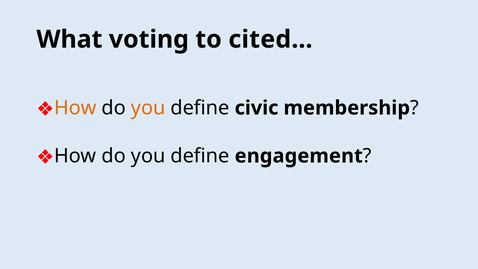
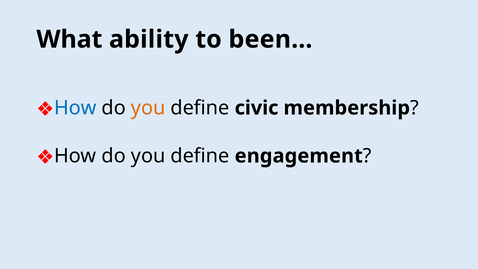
voting: voting -> ability
cited…: cited… -> been…
How at (75, 108) colour: orange -> blue
